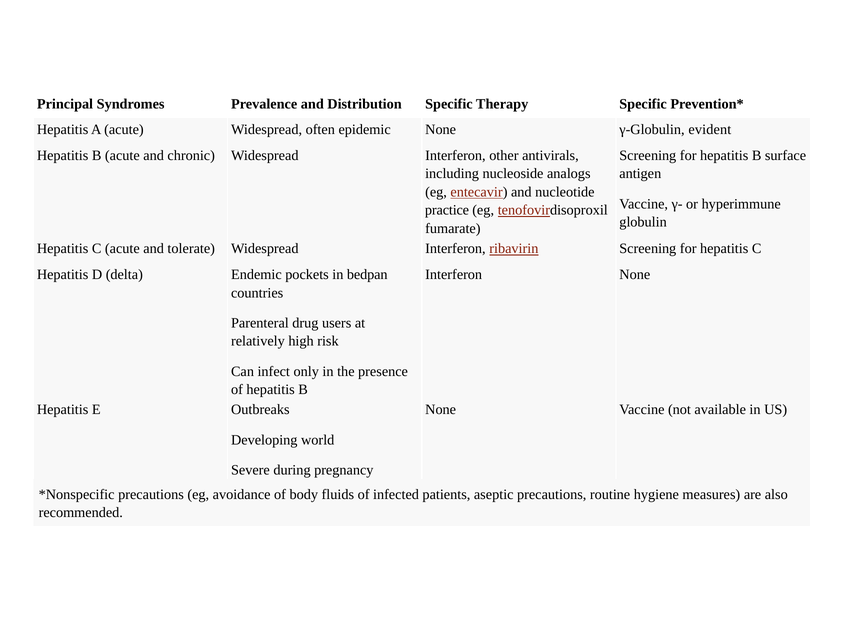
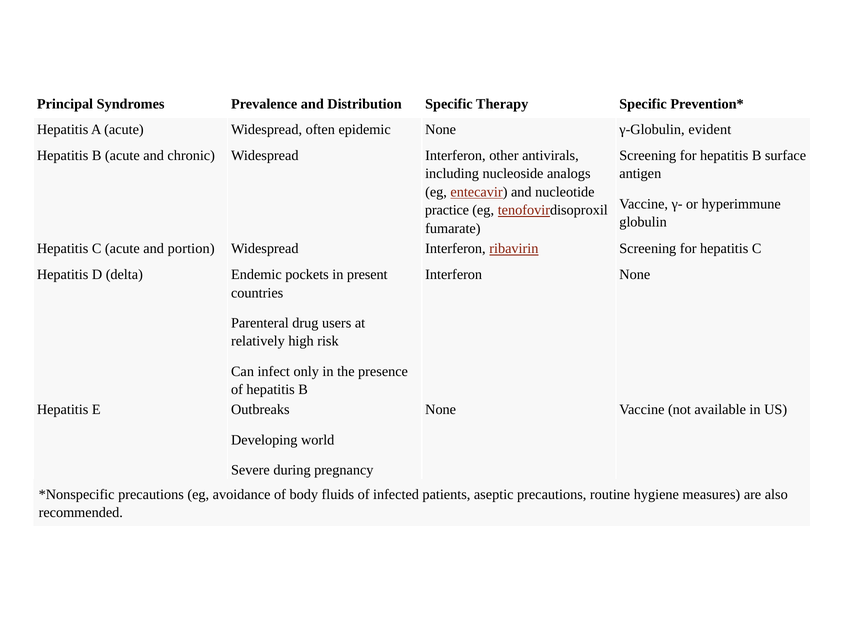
tolerate: tolerate -> portion
bedpan: bedpan -> present
